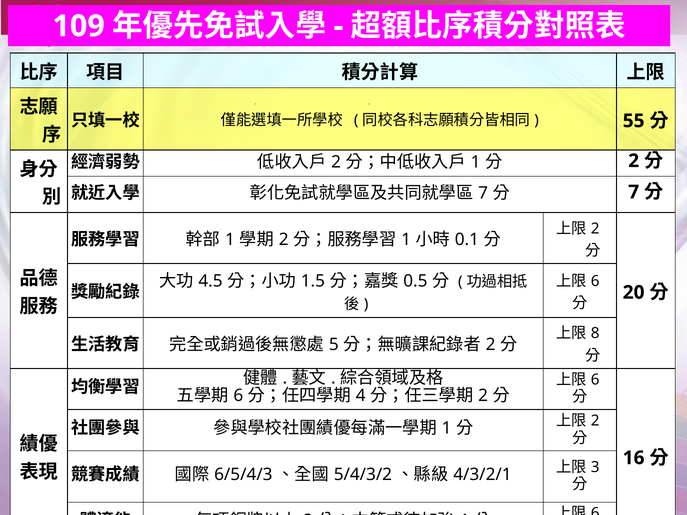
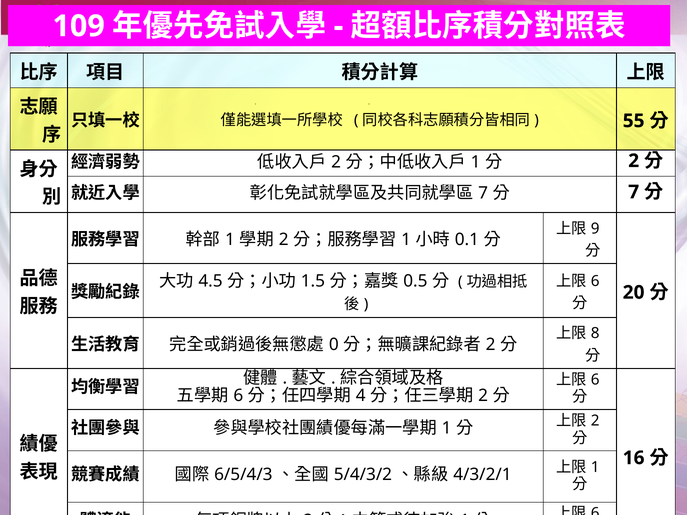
2 at (595, 229): 2 -> 9
5 at (334, 345): 5 -> 0
3 at (595, 467): 3 -> 1
